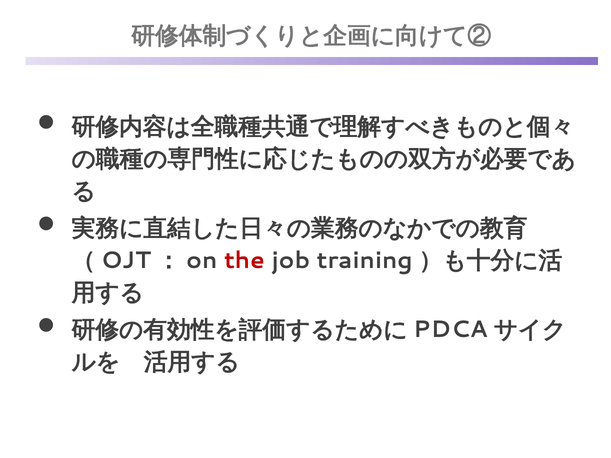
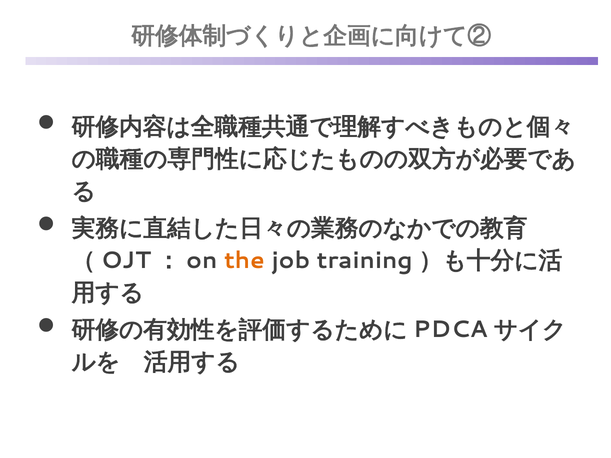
the colour: red -> orange
